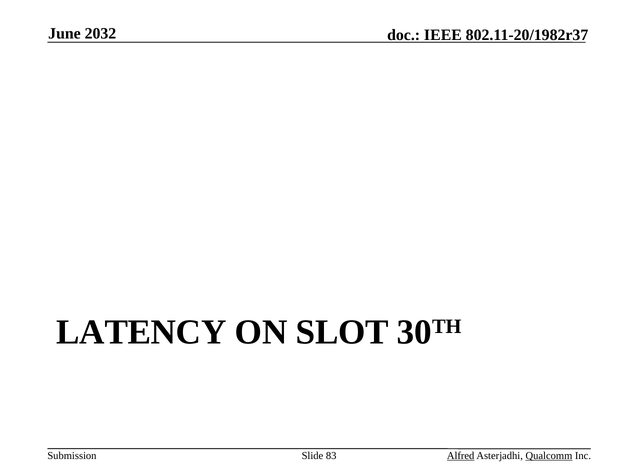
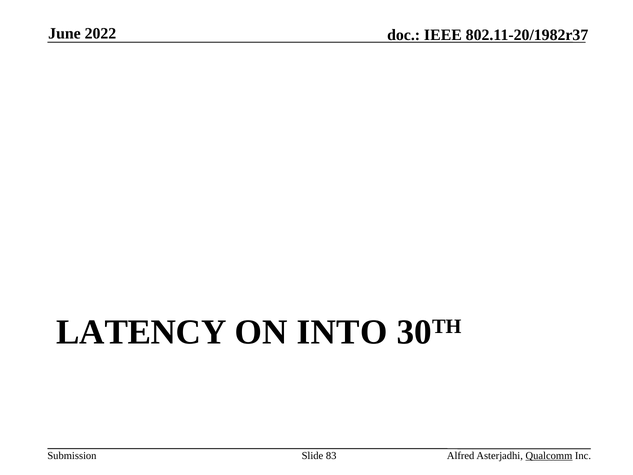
2032: 2032 -> 2022
SLOT: SLOT -> INTO
Alfred underline: present -> none
